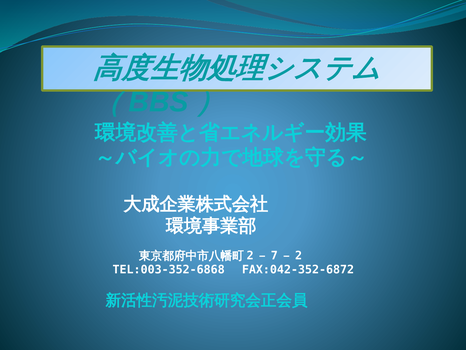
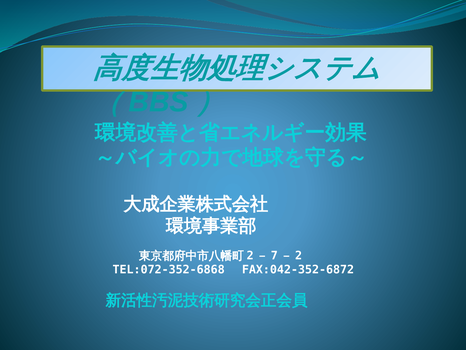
TEL:003-352-6868: TEL:003-352-6868 -> TEL:072-352-6868
